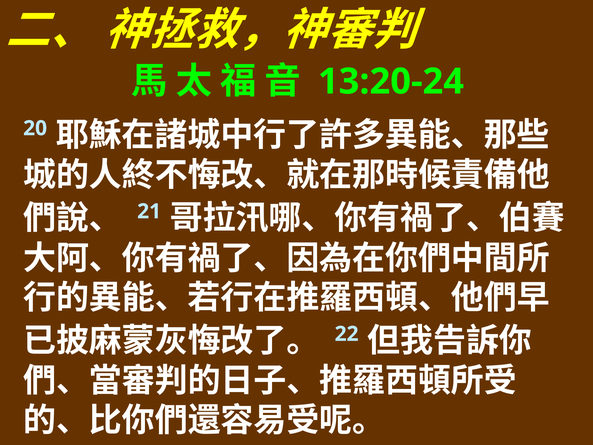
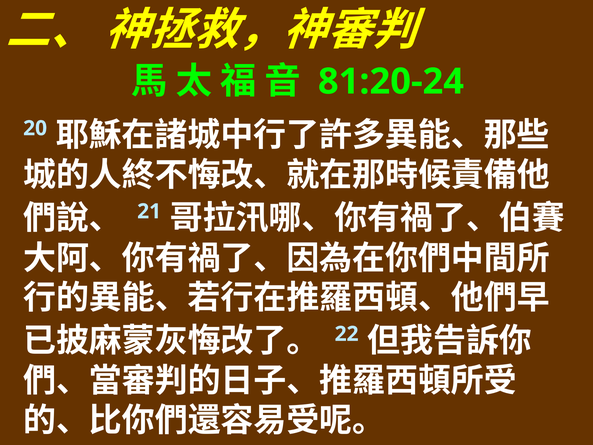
13:20-24: 13:20-24 -> 81:20-24
